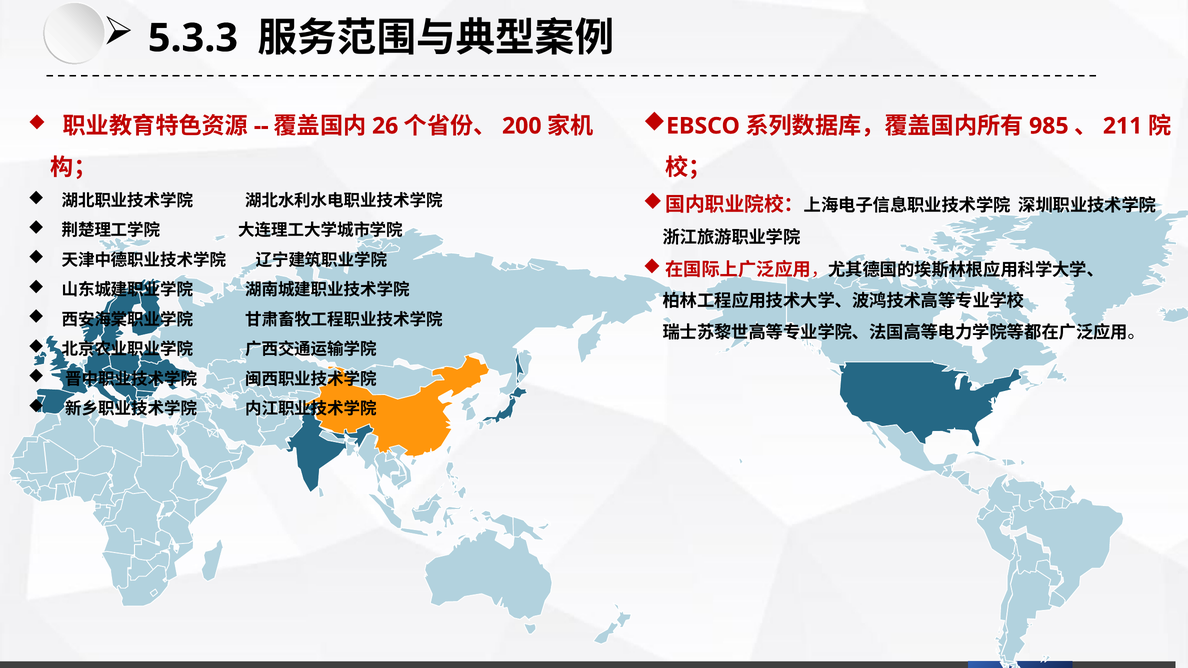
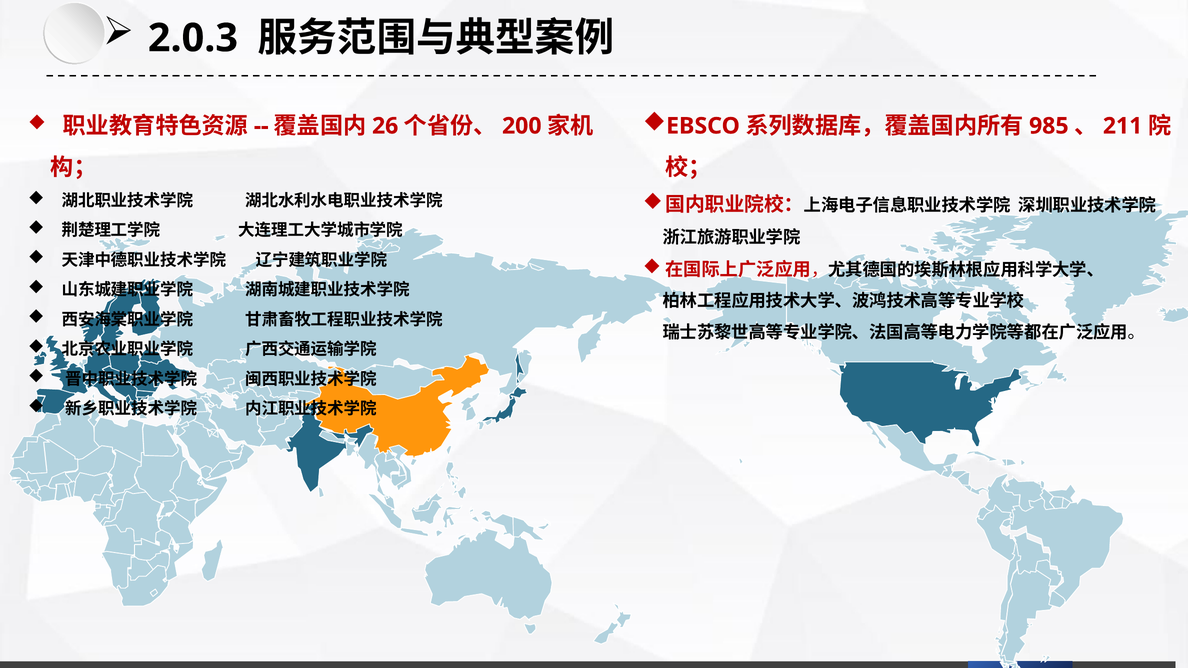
5.3.3: 5.3.3 -> 2.0.3
